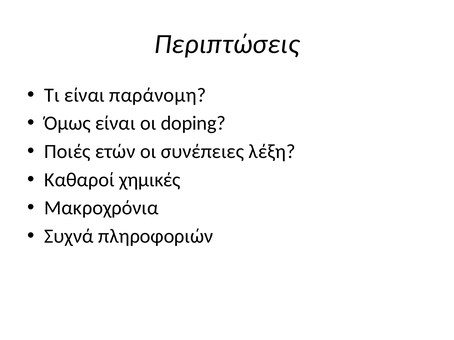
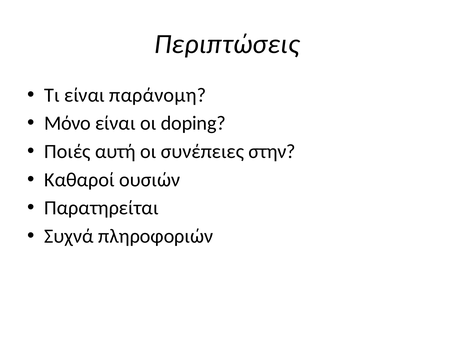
Όμως: Όμως -> Μόνο
ετών: ετών -> αυτή
λέξη: λέξη -> στην
χηµικές: χηµικές -> ουσιών
Μακροχρόνια: Μακροχρόνια -> Παρατηρείται
